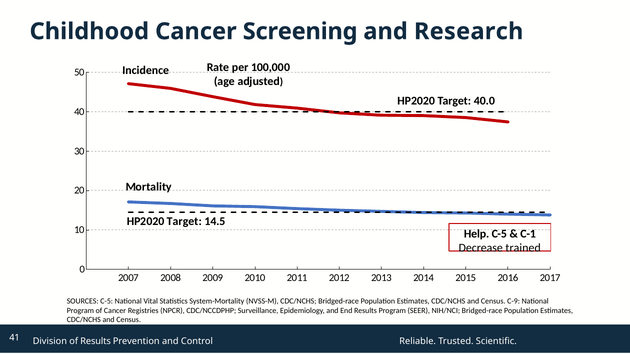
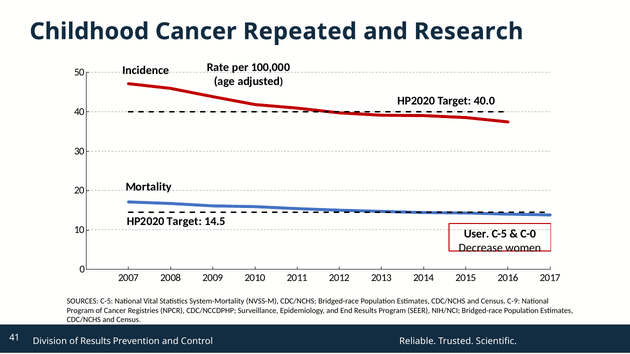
Screening: Screening -> Repeated
Help: Help -> User
C-1: C-1 -> C-0
trained: trained -> women
